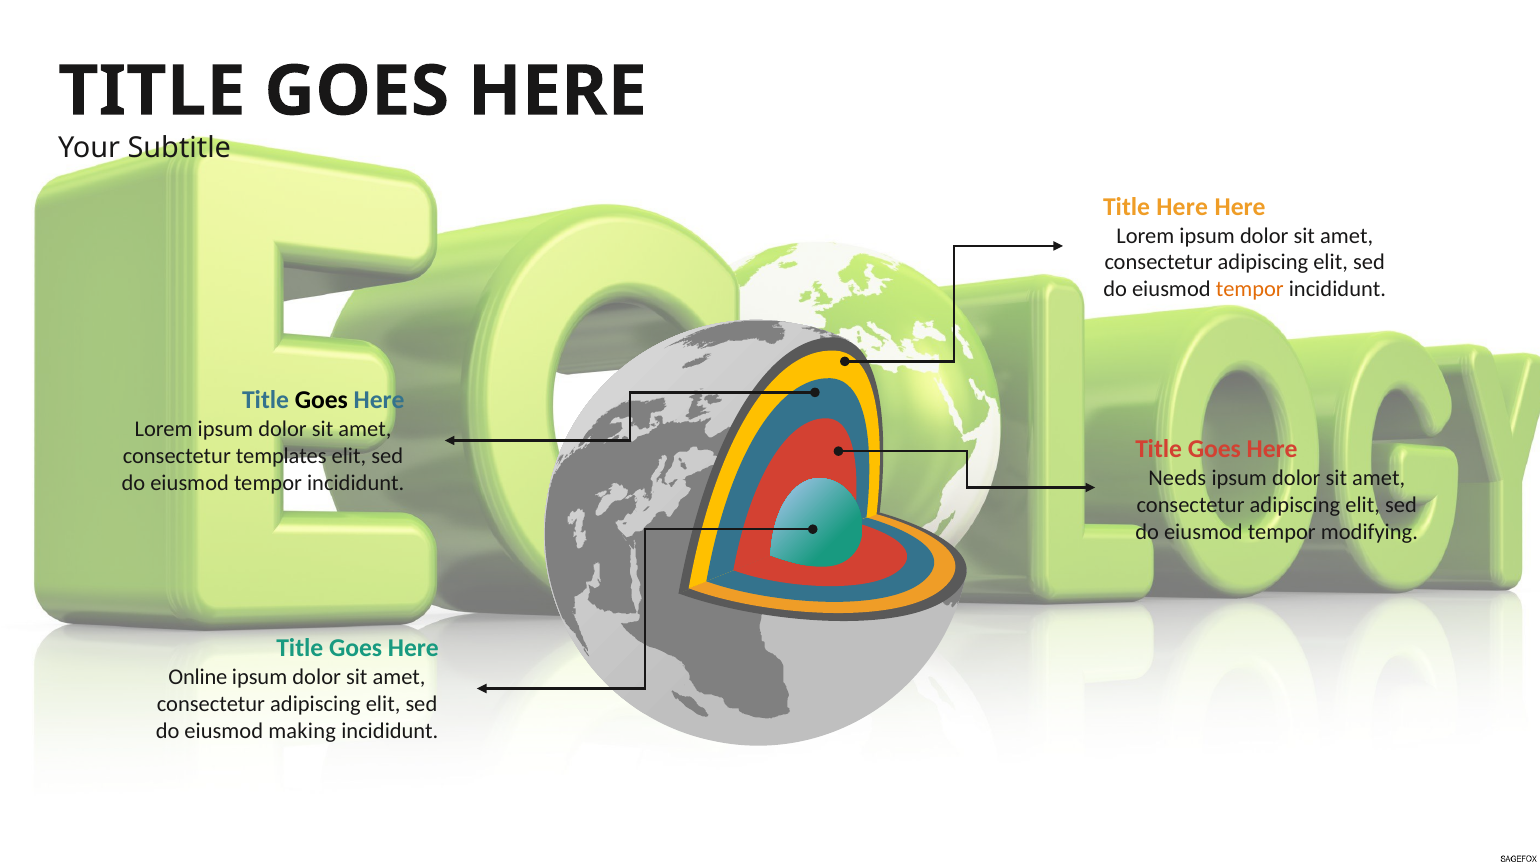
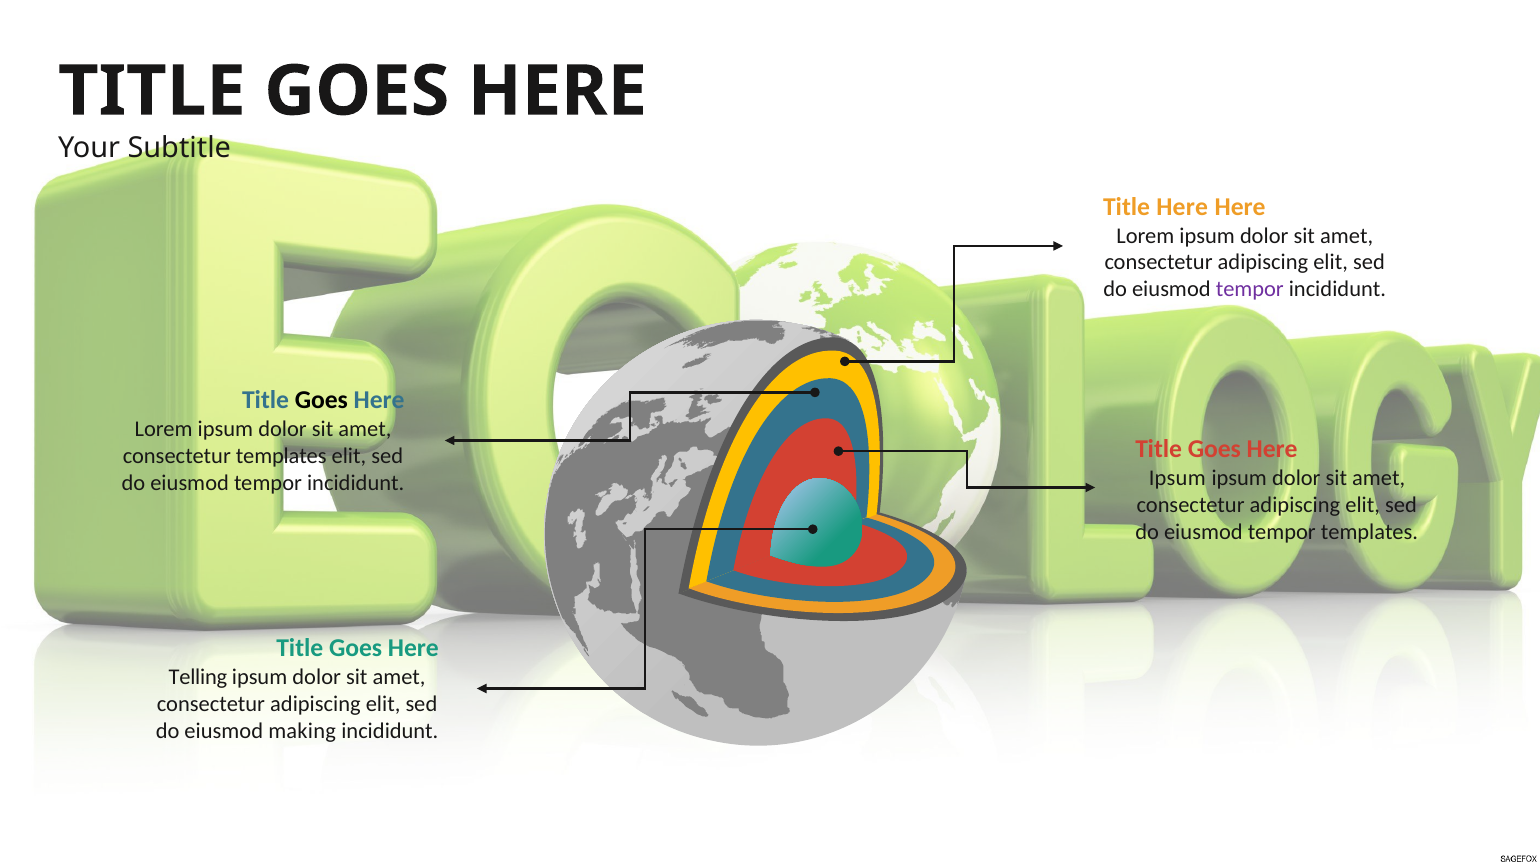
tempor at (1250, 290) colour: orange -> purple
Needs at (1177, 478): Needs -> Ipsum
tempor modifying: modifying -> templates
Online: Online -> Telling
